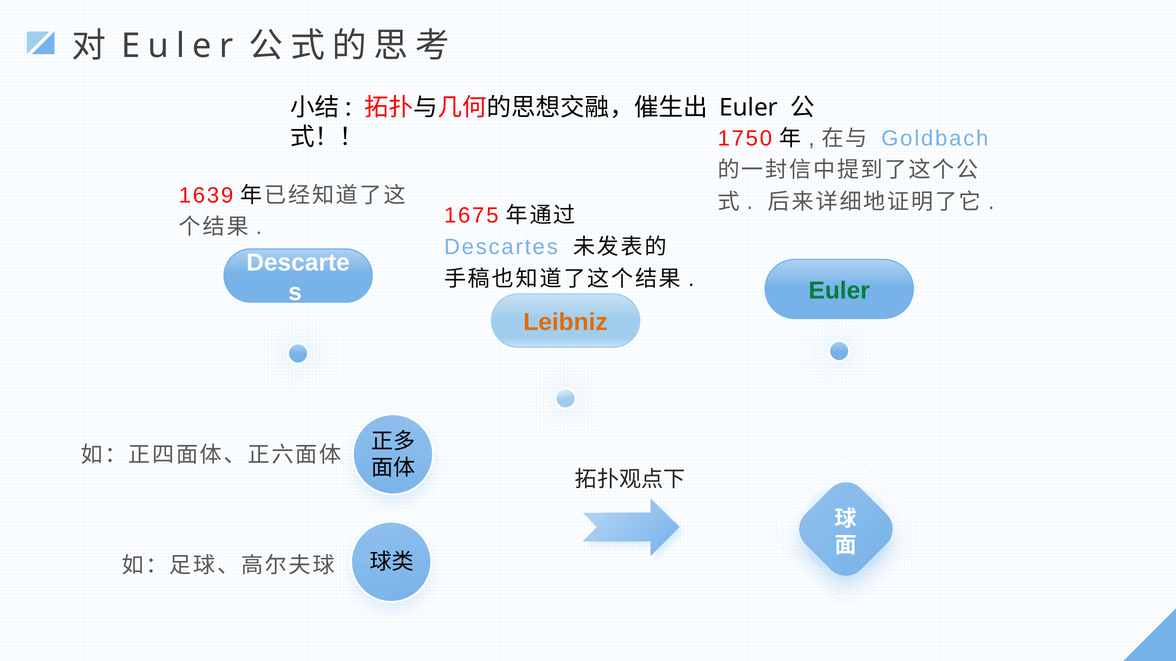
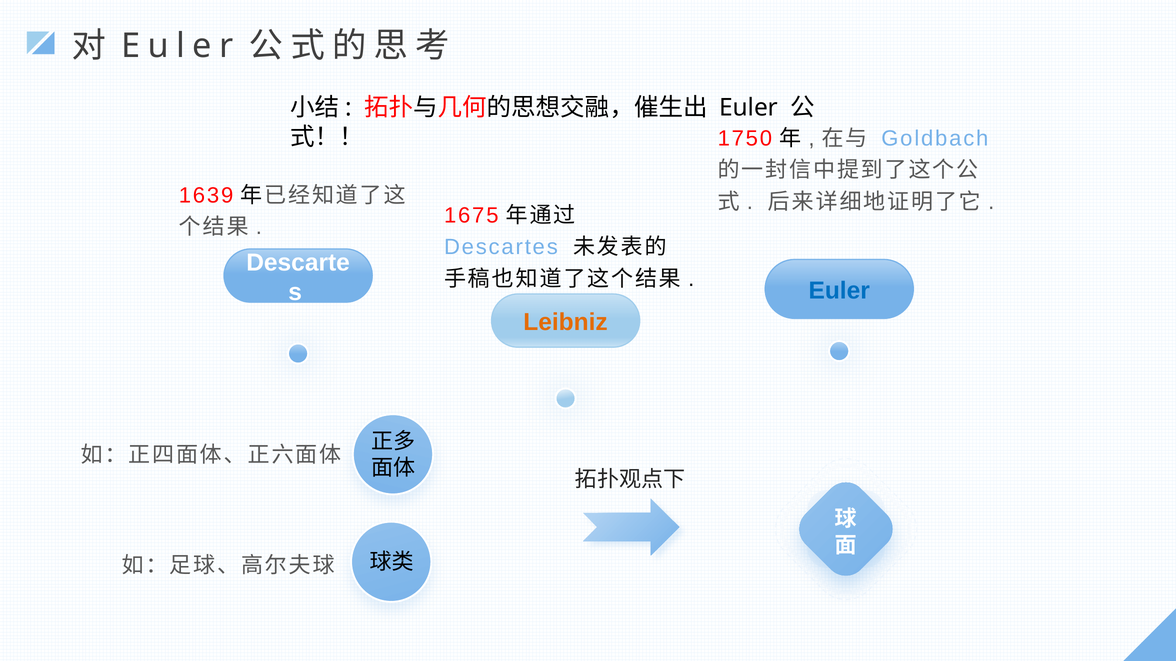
Euler at (839, 291) colour: green -> blue
